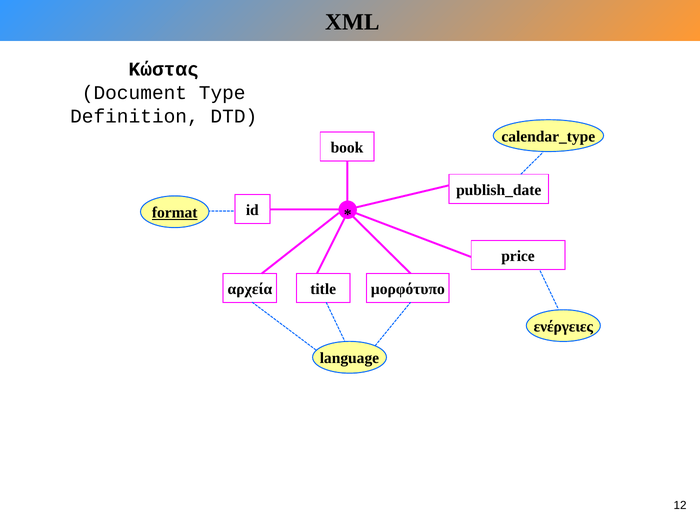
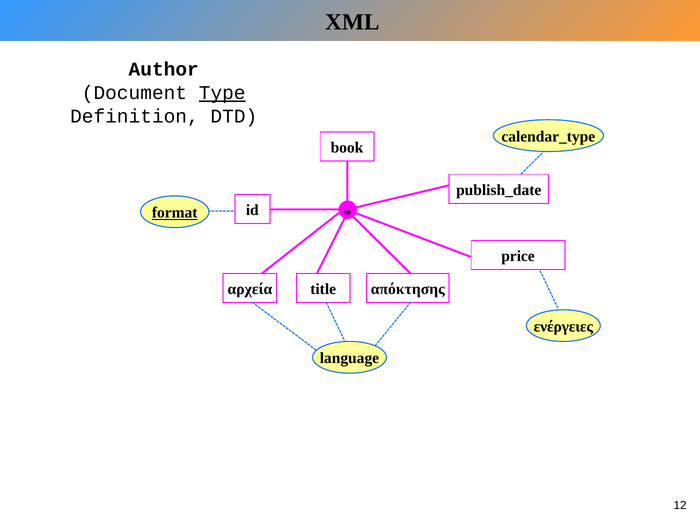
Κώστας: Κώστας -> Author
Type underline: none -> present
µορφότυπο: µορφότυπο -> απόκτησης
